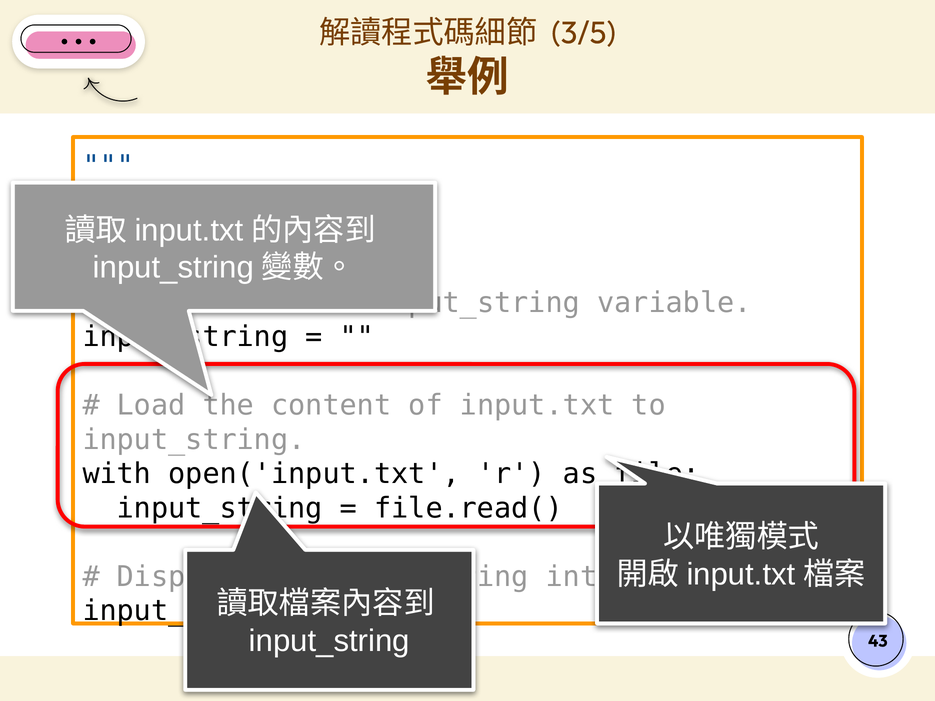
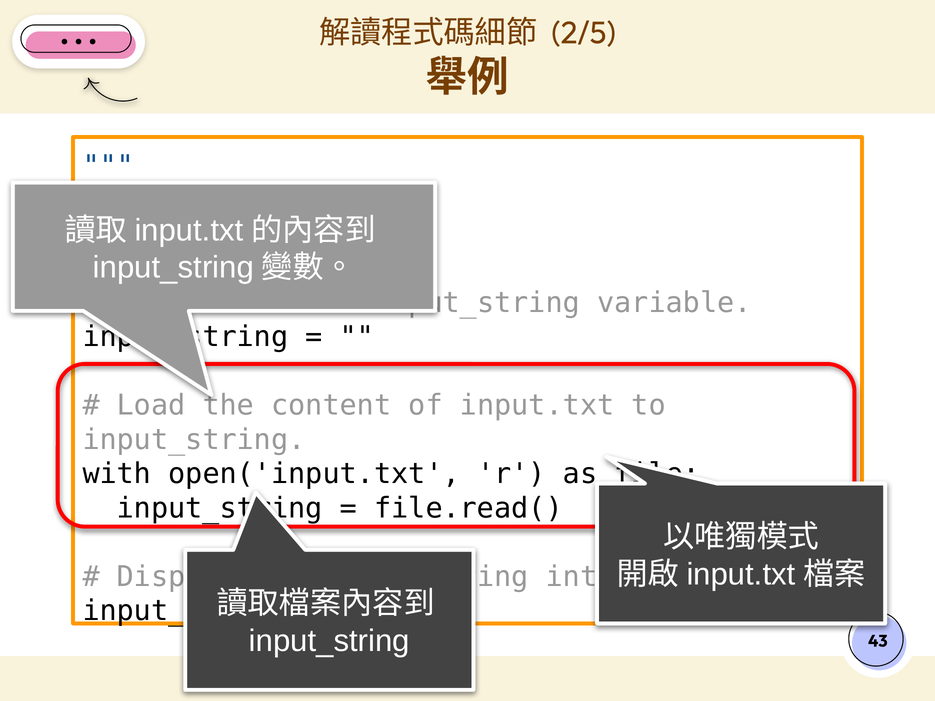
3/5: 3/5 -> 2/5
